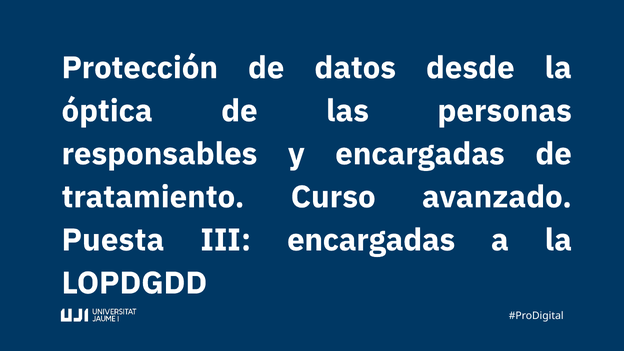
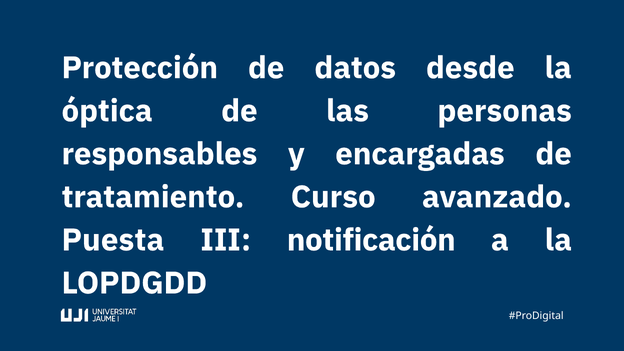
III encargadas: encargadas -> notificación
